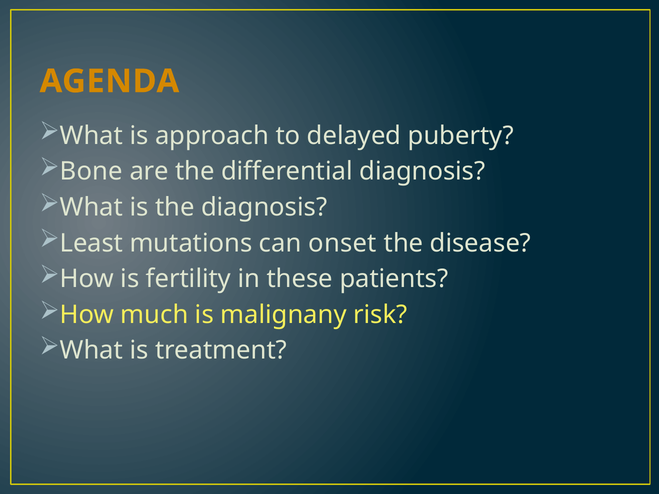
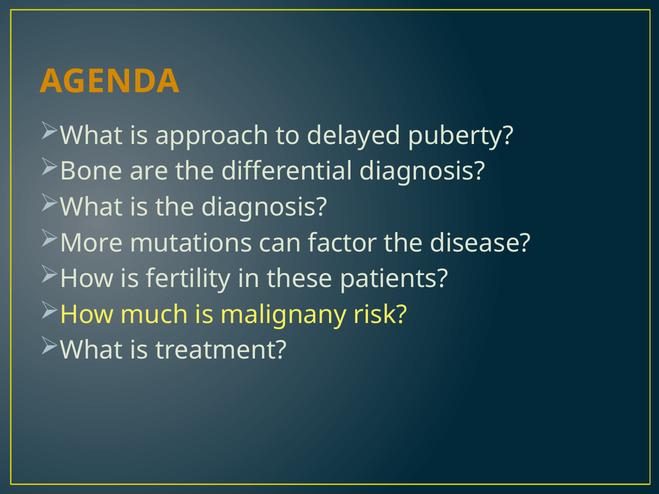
Least: Least -> More
onset: onset -> factor
